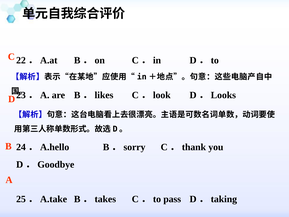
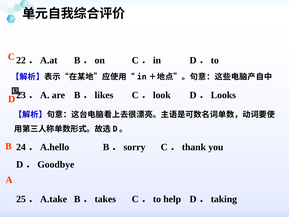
pass: pass -> help
